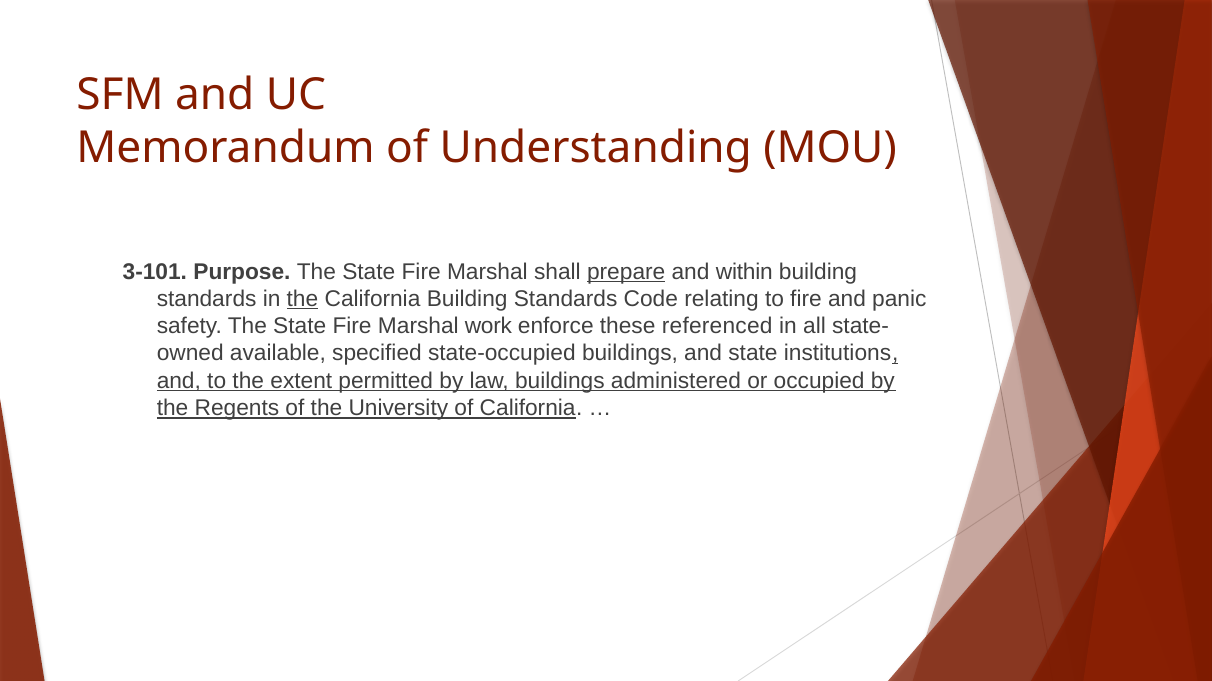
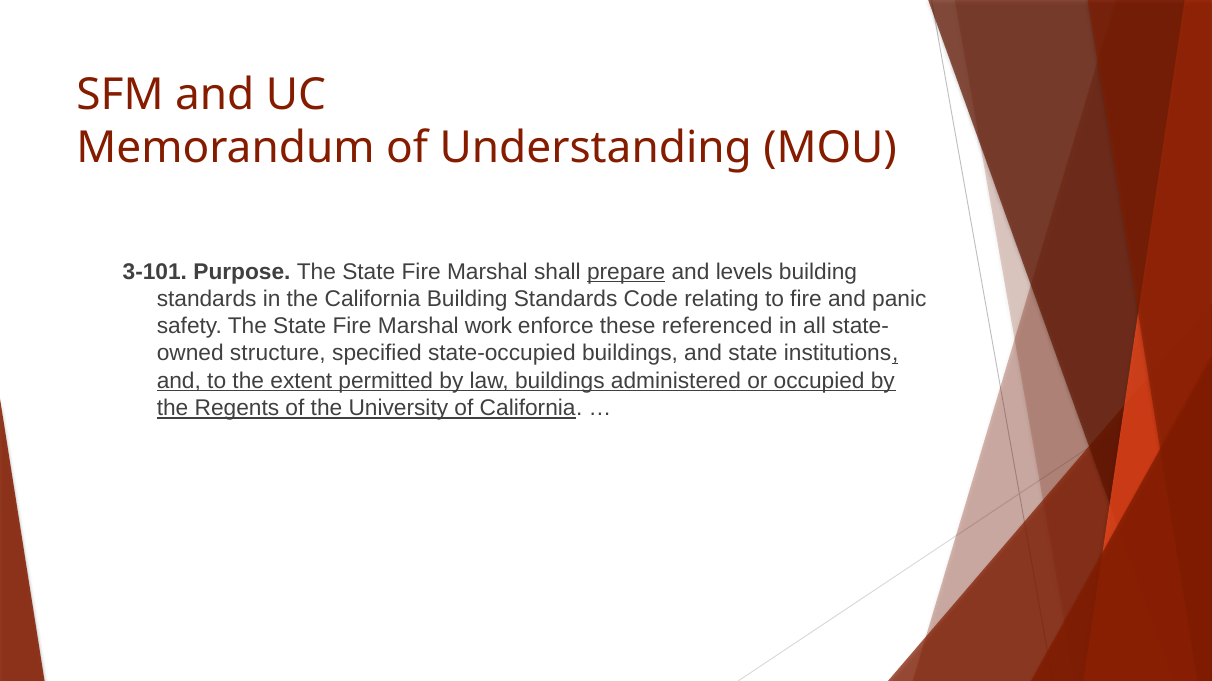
within: within -> levels
the at (302, 299) underline: present -> none
available: available -> structure
